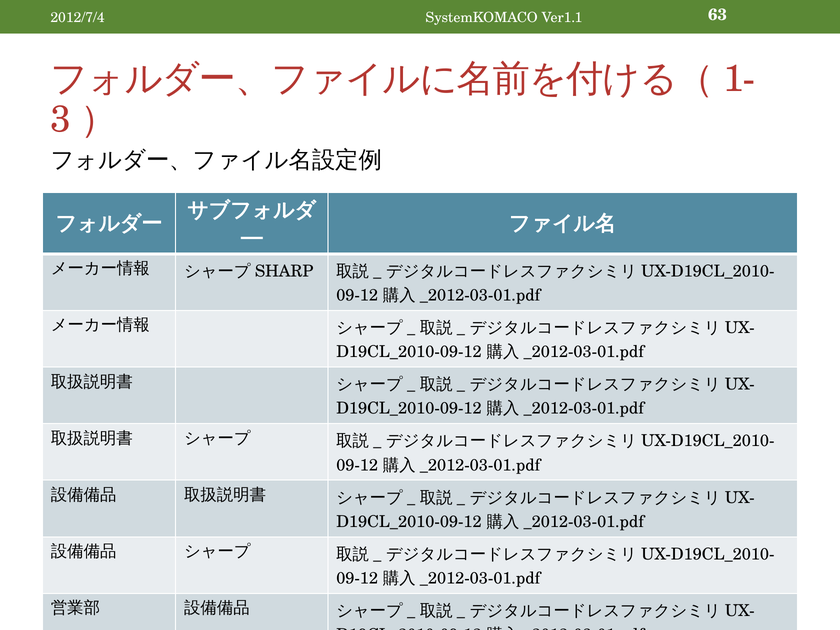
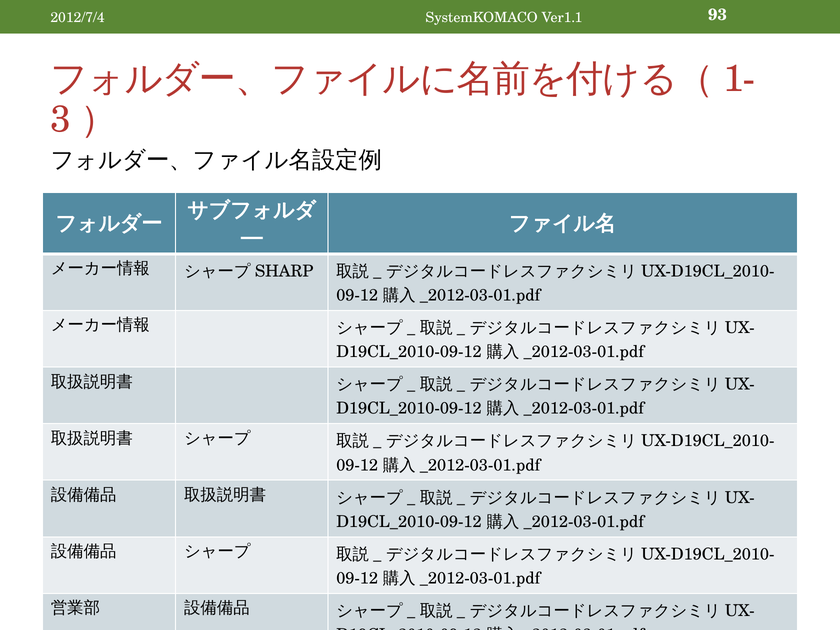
63: 63 -> 93
